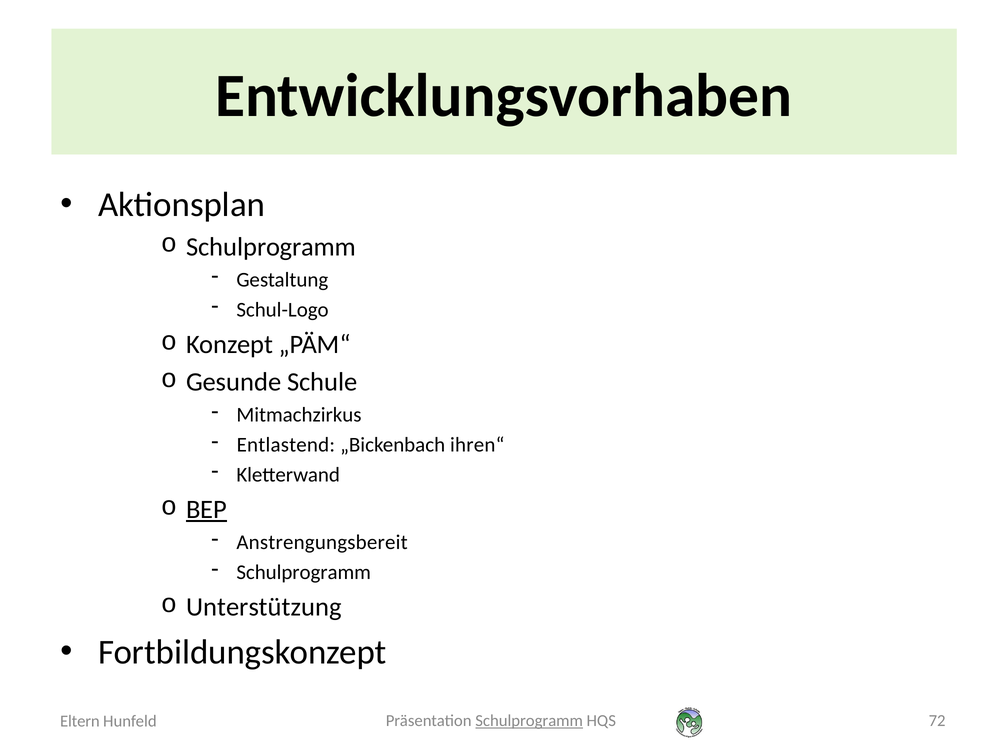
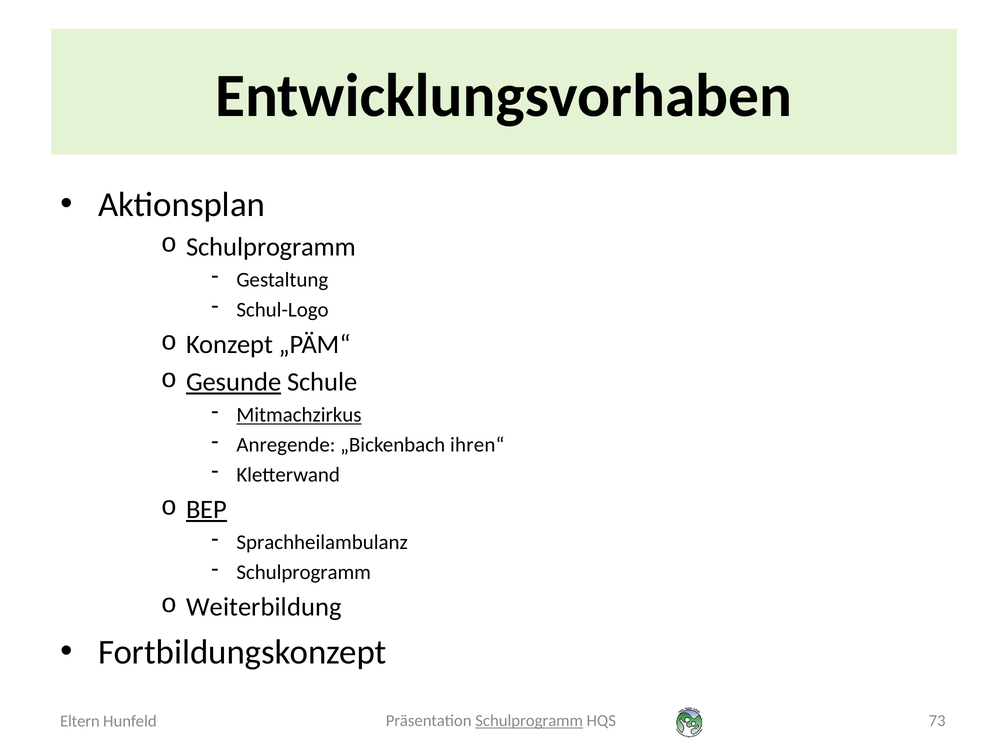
Gesunde underline: none -> present
Mitmachzirkus underline: none -> present
Entlastend: Entlastend -> Anregende
Anstrengungsbereit: Anstrengungsbereit -> Sprachheilambulanz
Unterstützung: Unterstützung -> Weiterbildung
72: 72 -> 73
